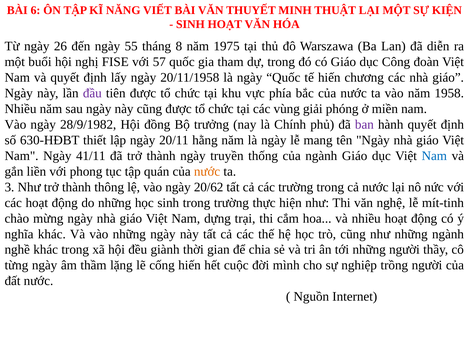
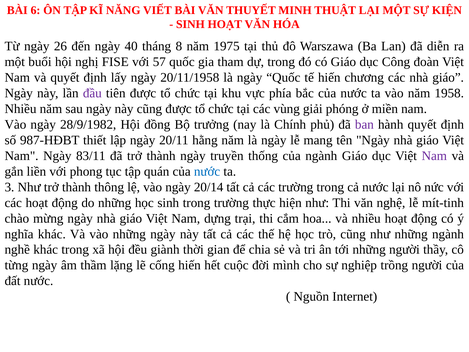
55: 55 -> 40
630-HĐBT: 630-HĐBT -> 987-HĐBT
41/11: 41/11 -> 83/11
Nam at (434, 156) colour: blue -> purple
nước at (207, 171) colour: orange -> blue
20/62: 20/62 -> 20/14
